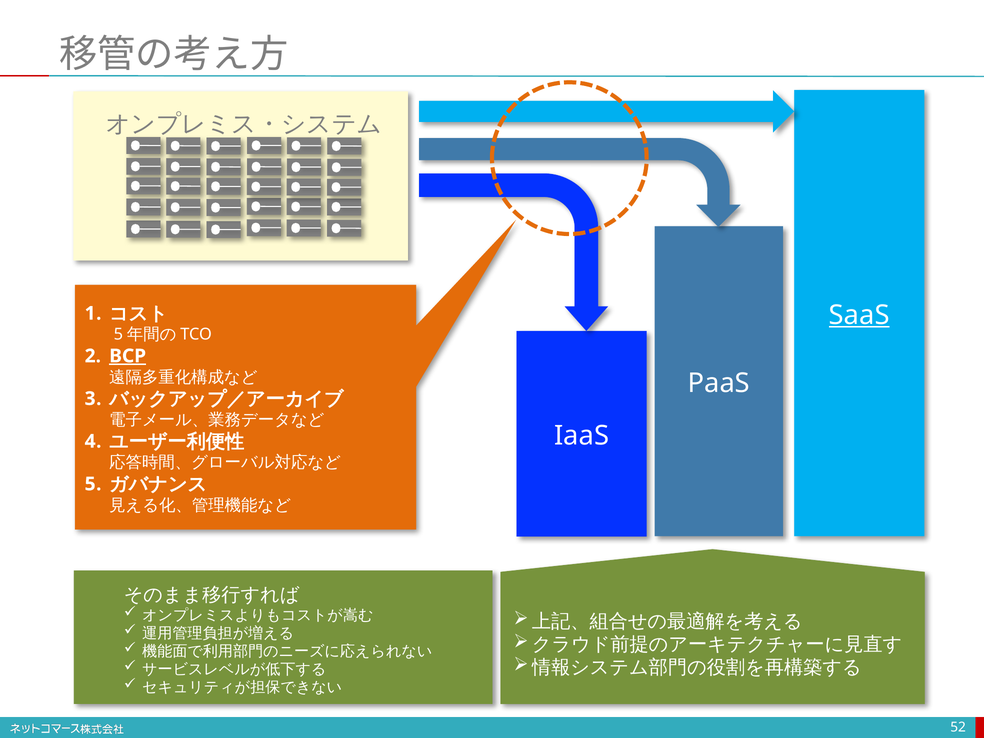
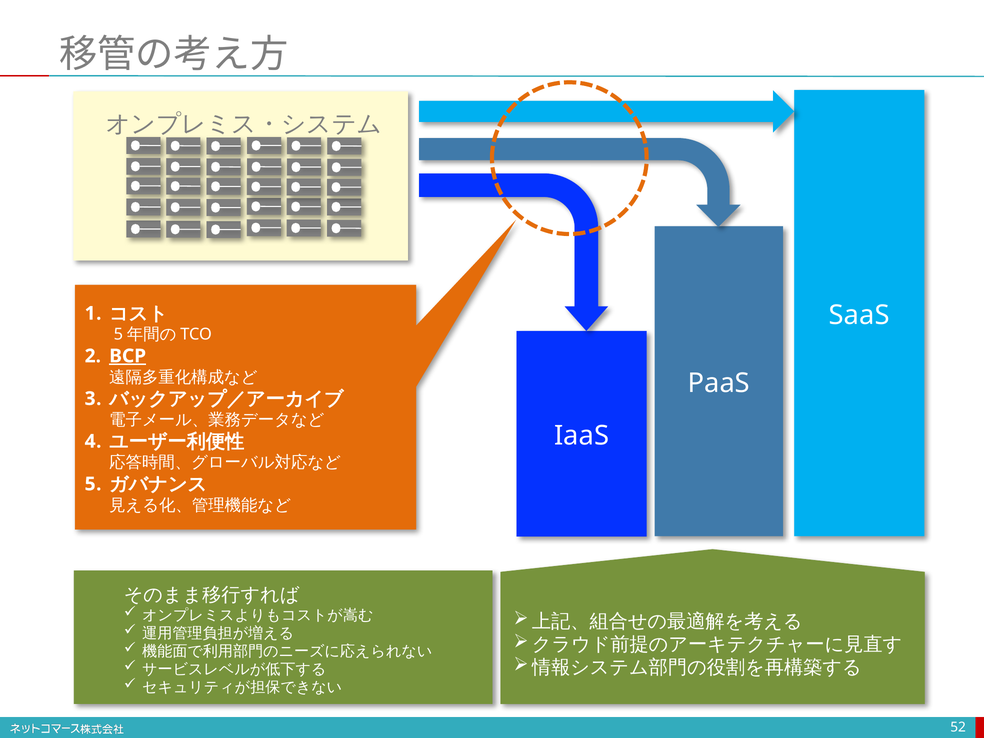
SaaS underline: present -> none
